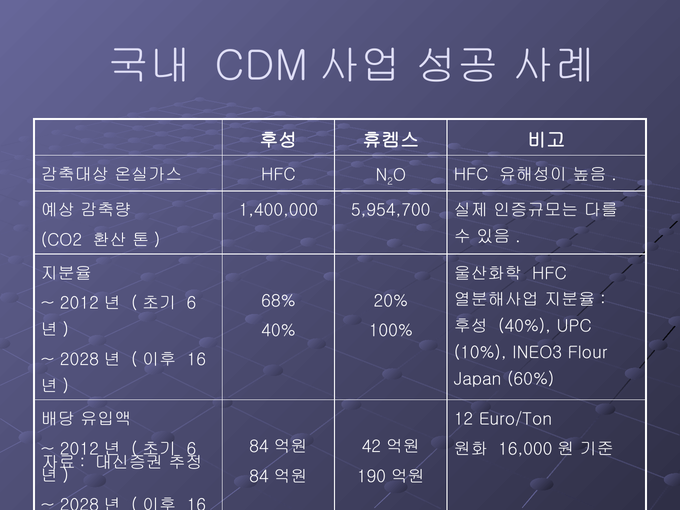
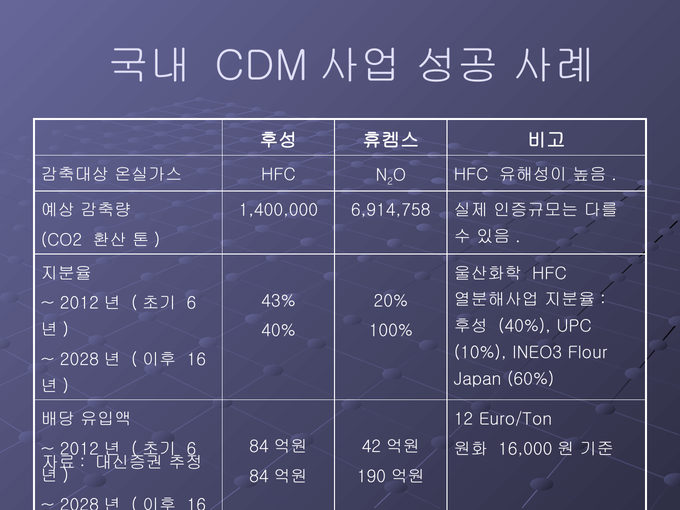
5,954,700: 5,954,700 -> 6,914,758
68%: 68% -> 43%
